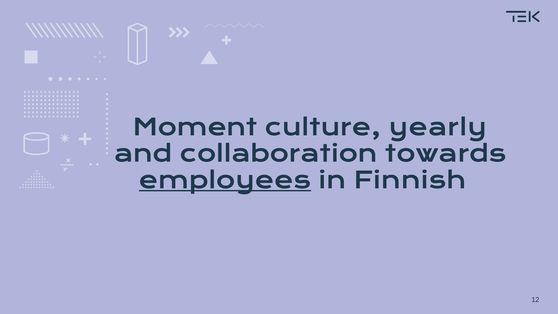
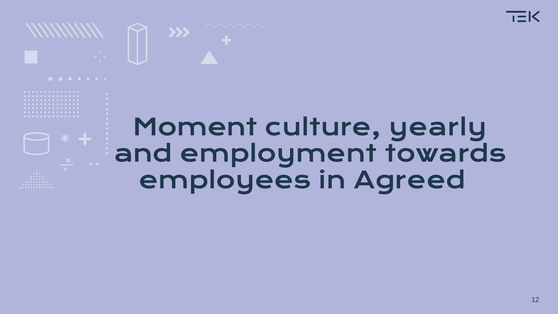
collaboration: collaboration -> employment
employees underline: present -> none
Finnish: Finnish -> Agreed
